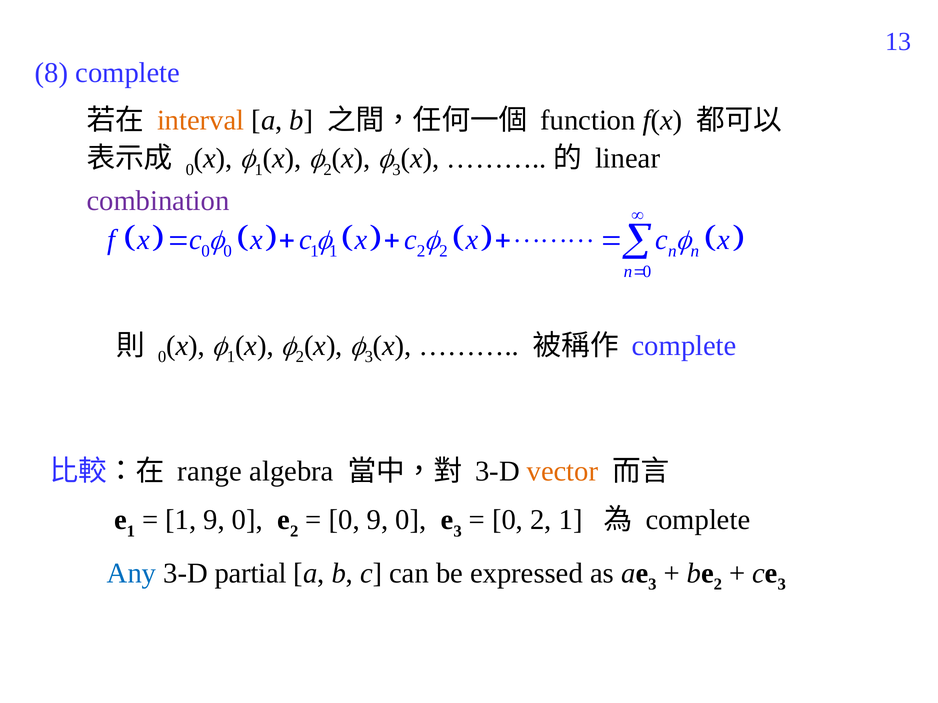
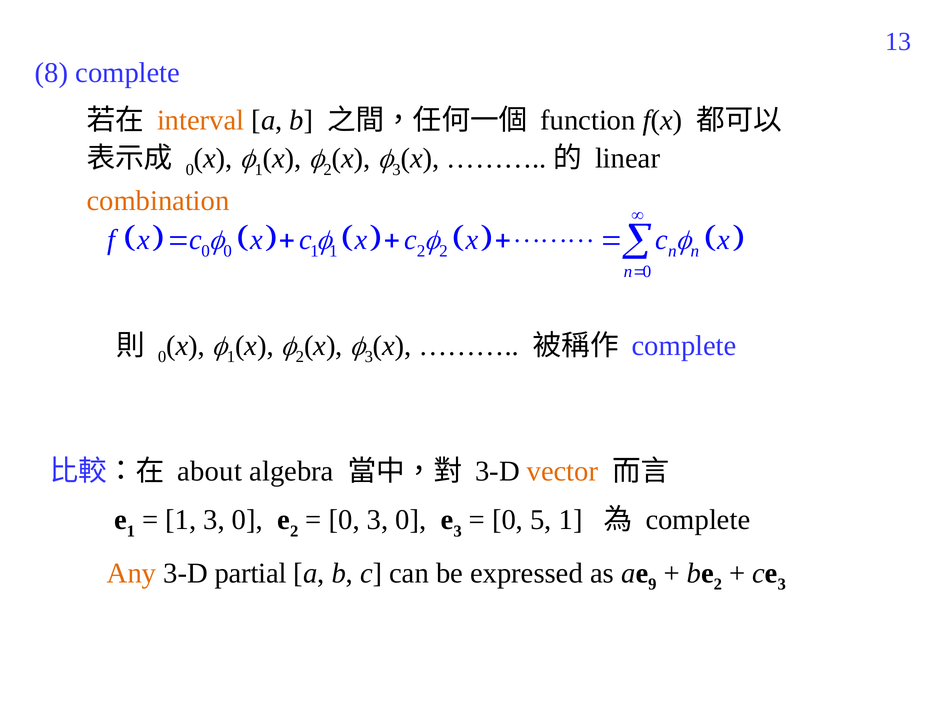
combination colour: purple -> orange
range: range -> about
1 9: 9 -> 3
0 9: 9 -> 3
0 2: 2 -> 5
Any colour: blue -> orange
3 at (652, 585): 3 -> 9
